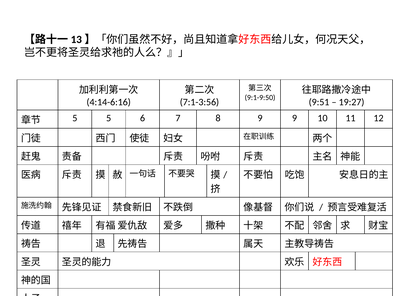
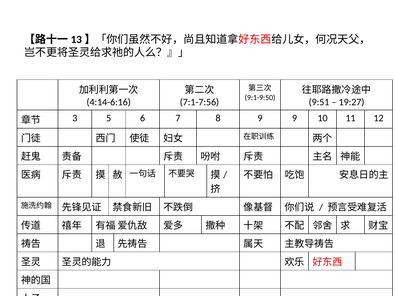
7:1-3:56: 7:1-3:56 -> 7:1-7:56
5 at (75, 118): 5 -> 3
